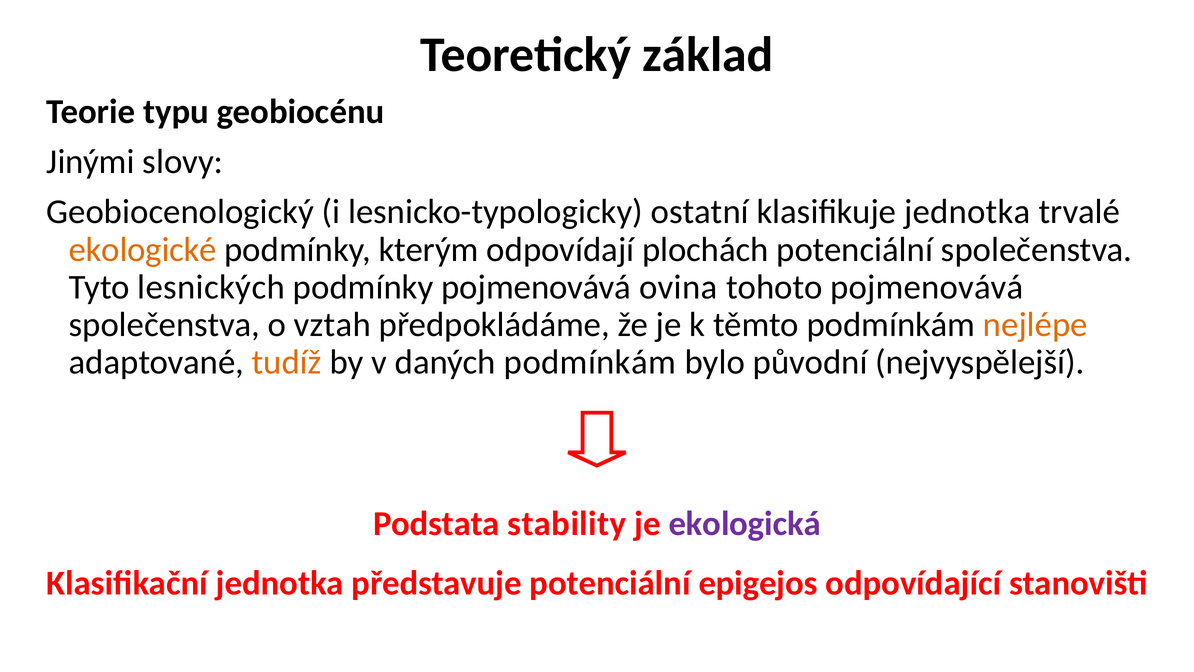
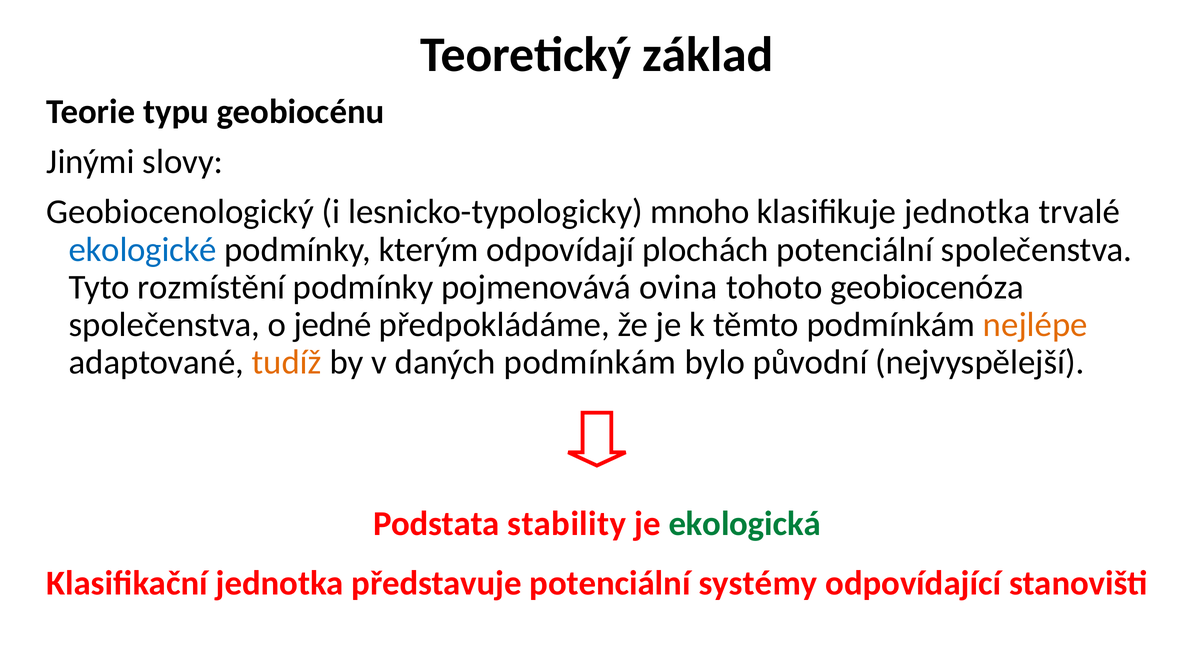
ostatní: ostatní -> mnoho
ekologické colour: orange -> blue
lesnických: lesnických -> rozmístění
tohoto pojmenovává: pojmenovává -> geobiocenóza
vztah: vztah -> jedné
ekologická colour: purple -> green
epigejos: epigejos -> systémy
